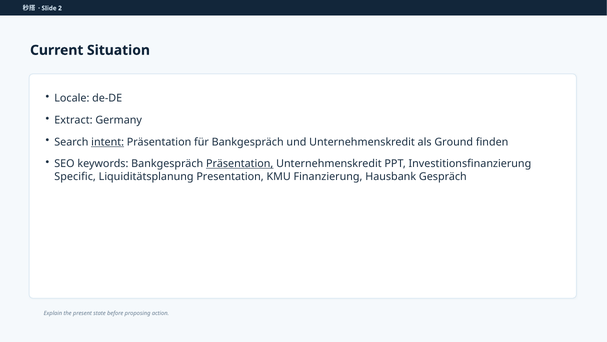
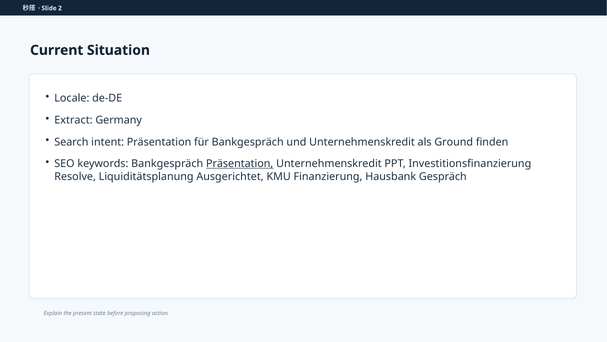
intent underline: present -> none
Specific: Specific -> Resolve
Presentation: Presentation -> Ausgerichtet
